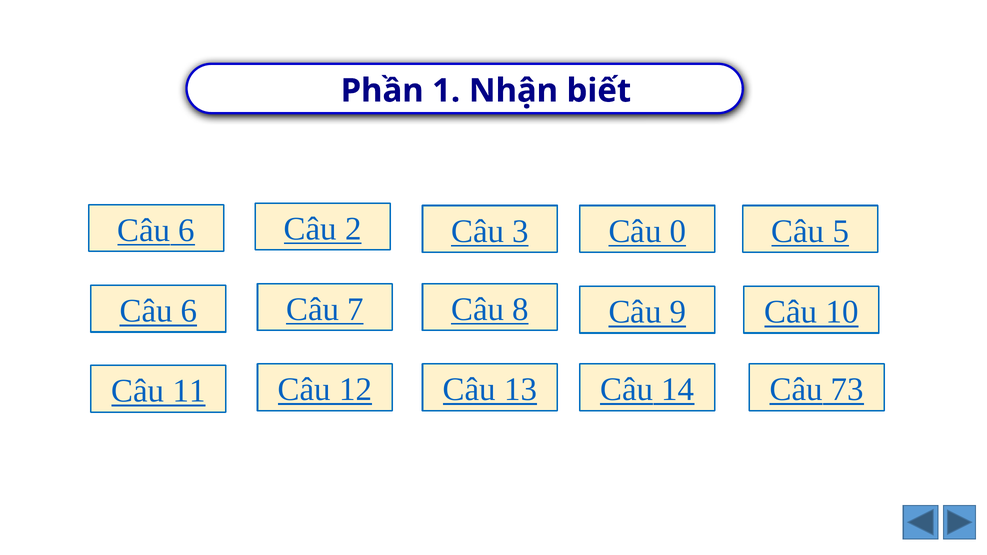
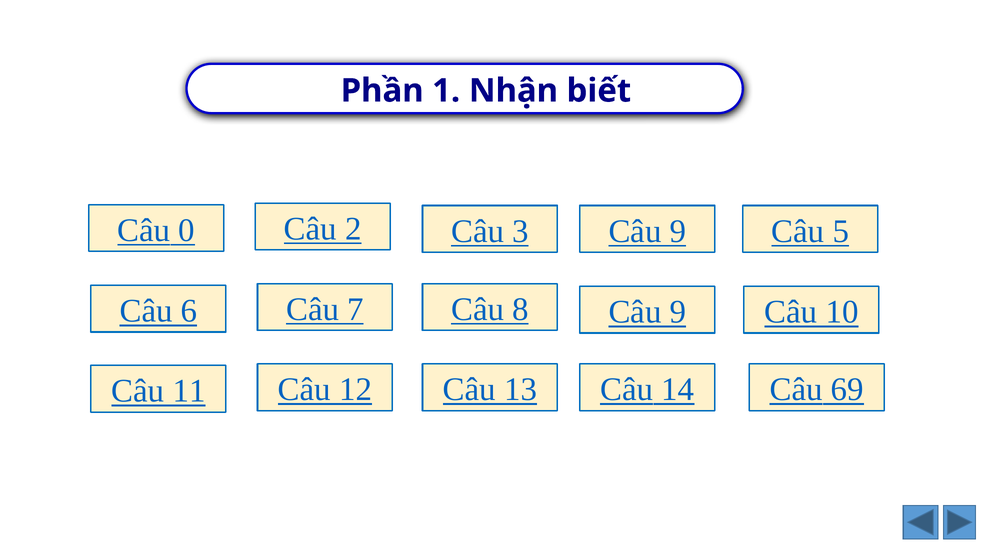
6 at (187, 230): 6 -> 0
0 at (678, 231): 0 -> 9
73: 73 -> 69
